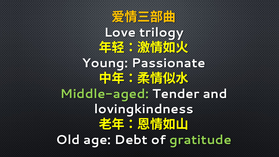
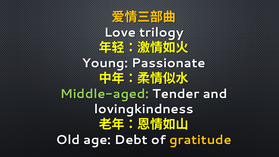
gratitude colour: light green -> yellow
